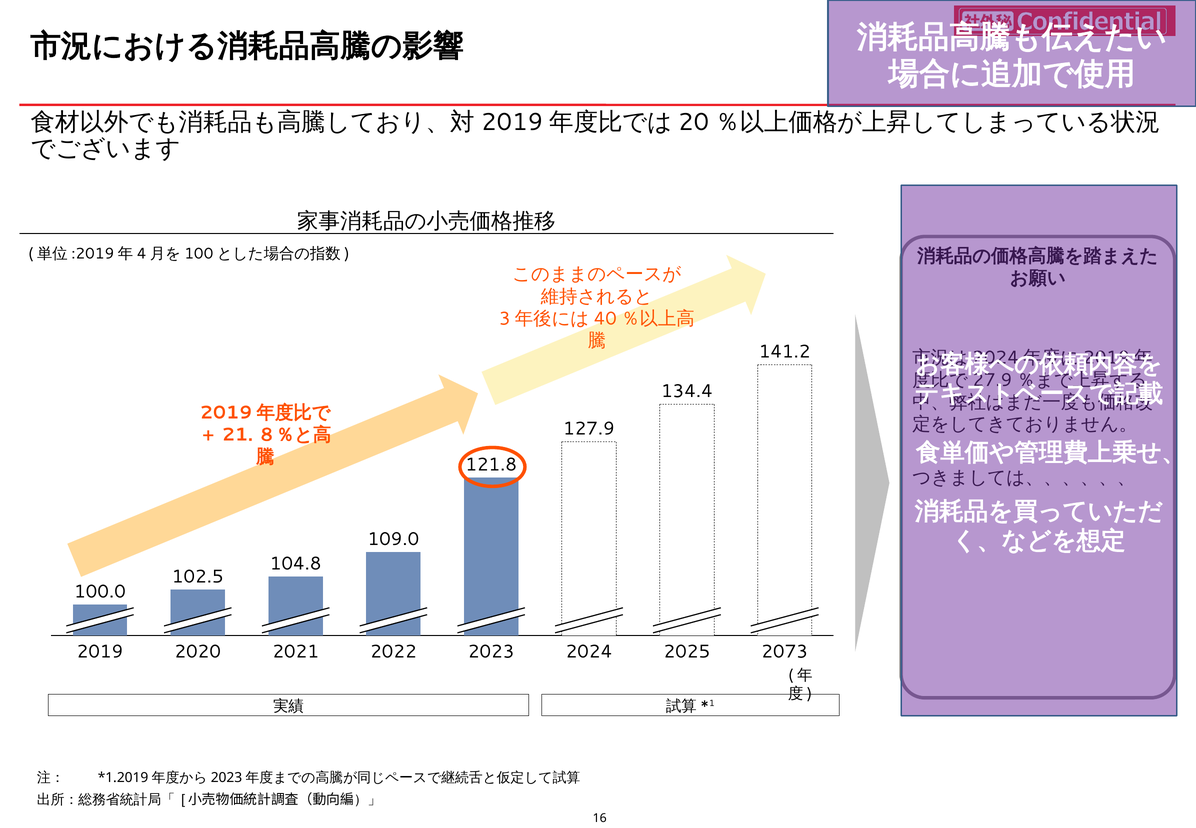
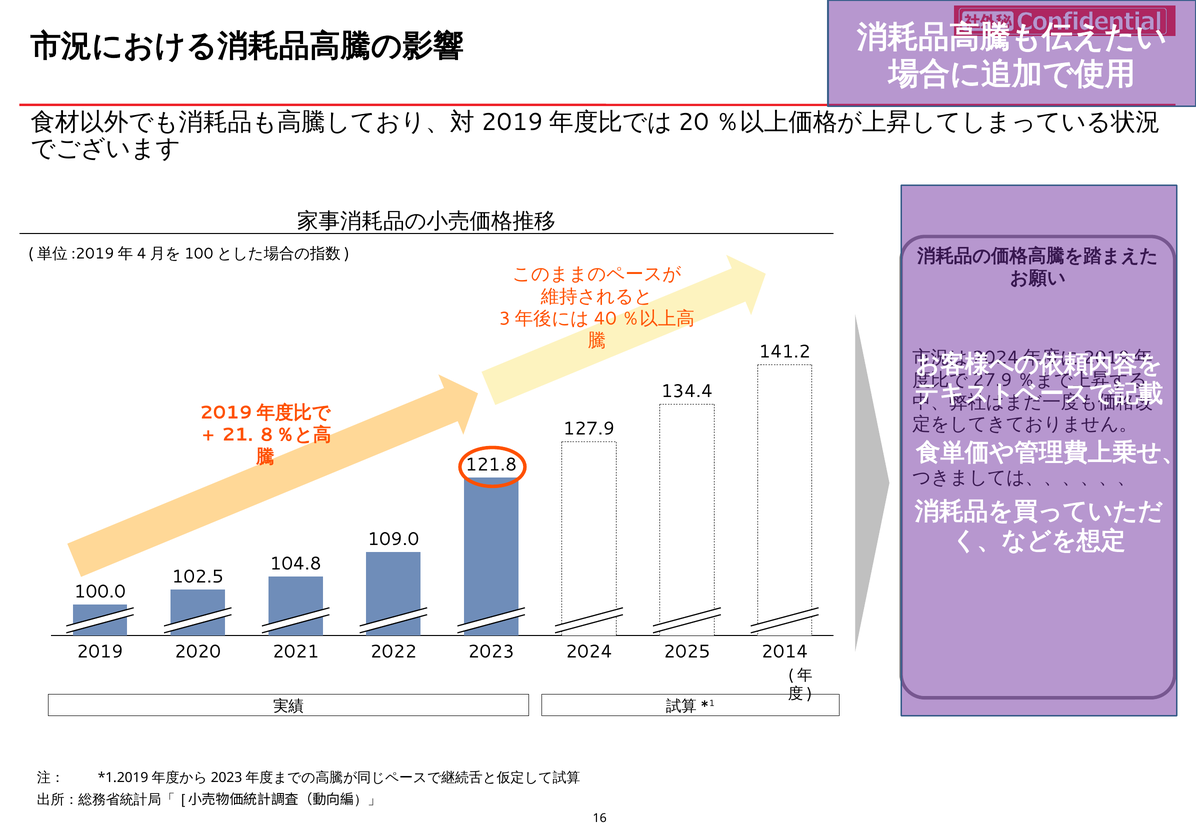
2073: 2073 -> 2014
